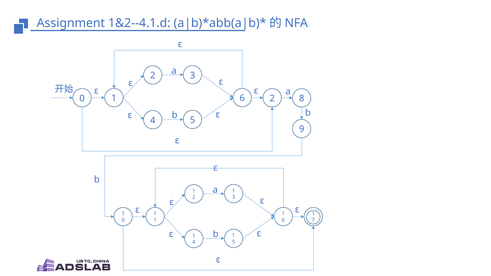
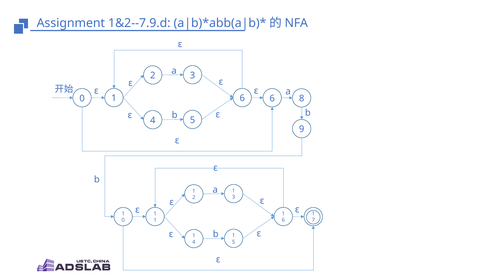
1&2--4.1.d: 1&2--4.1.d -> 1&2--7.9.d
0 2: 2 -> 6
